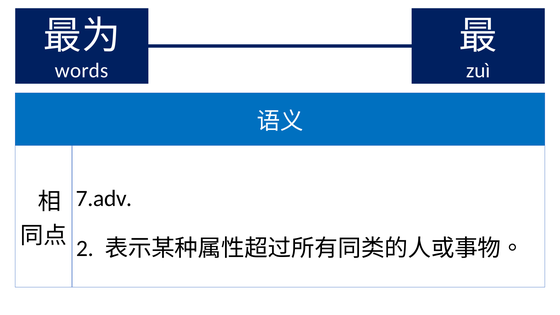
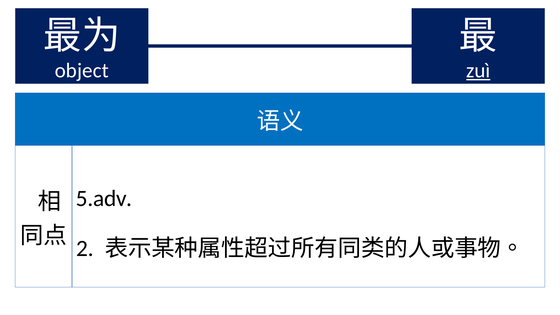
words: words -> object
zuì underline: none -> present
7.adv: 7.adv -> 5.adv
